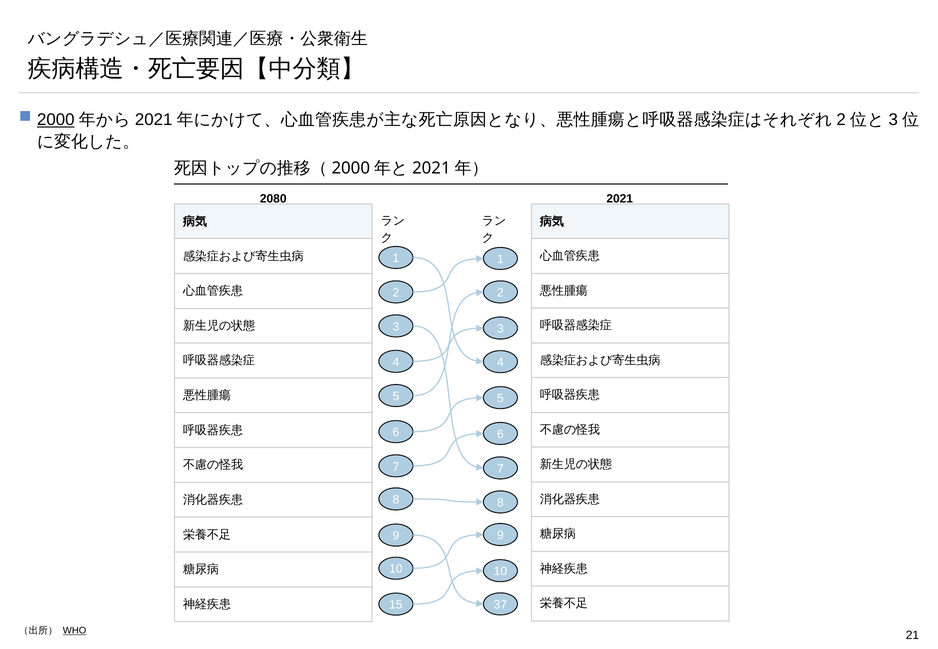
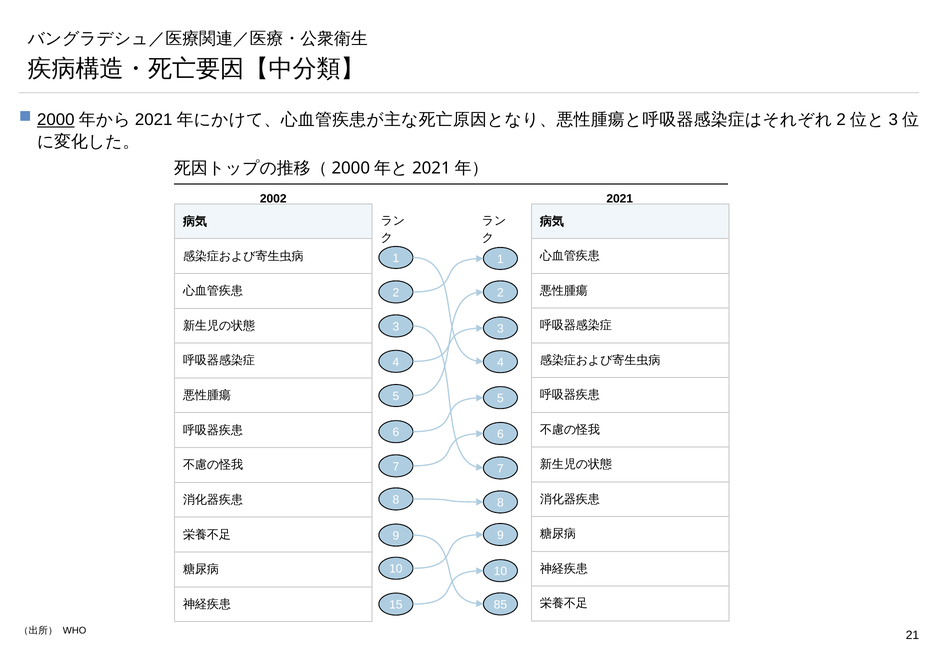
2080: 2080 -> 2002
37: 37 -> 85
WHO underline: present -> none
